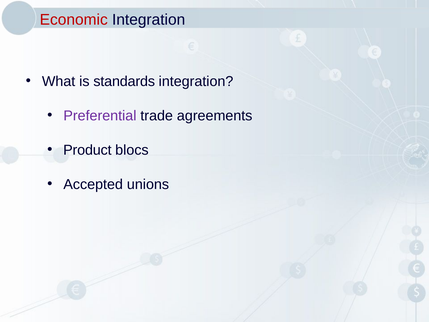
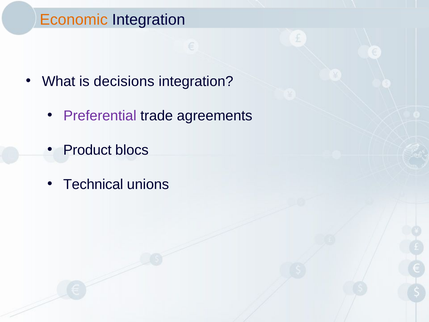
Economic colour: red -> orange
standards: standards -> decisions
Accepted: Accepted -> Technical
